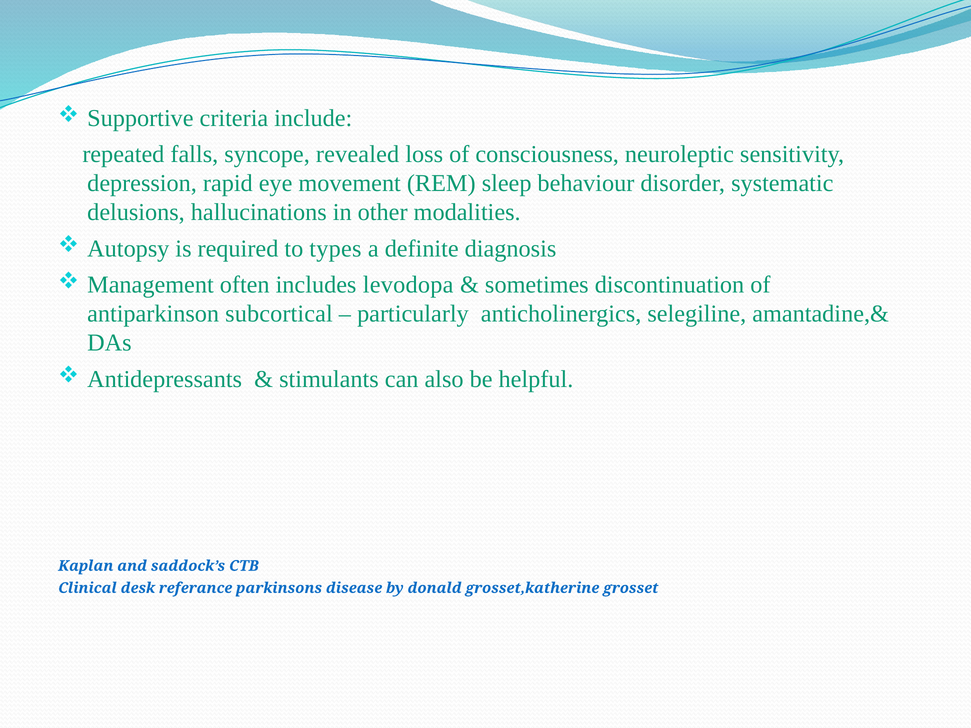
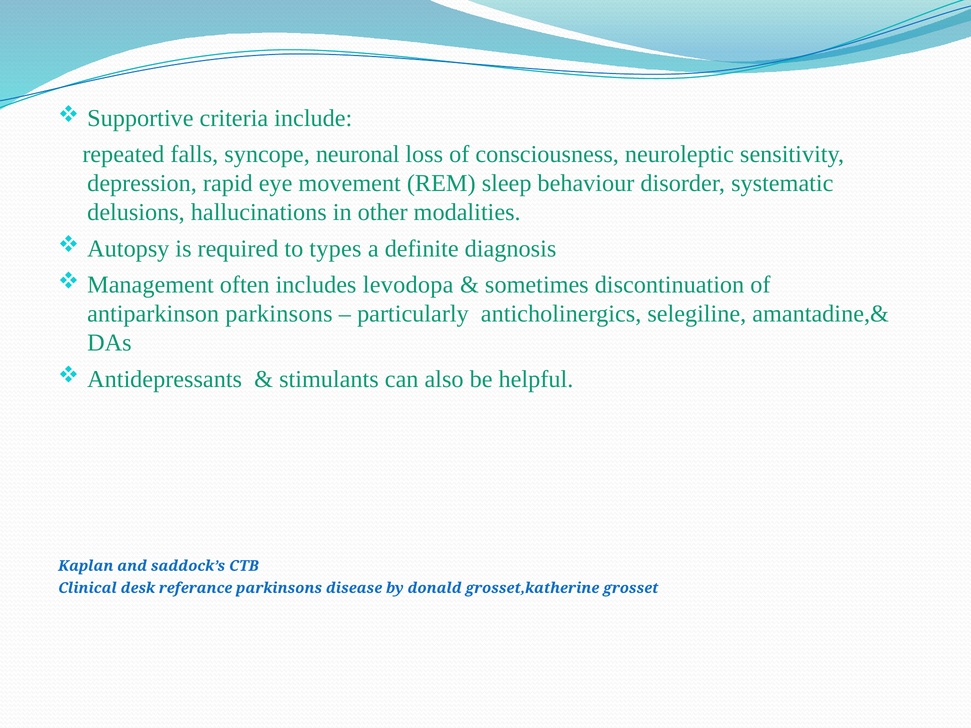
revealed: revealed -> neuronal
antiparkinson subcortical: subcortical -> parkinsons
